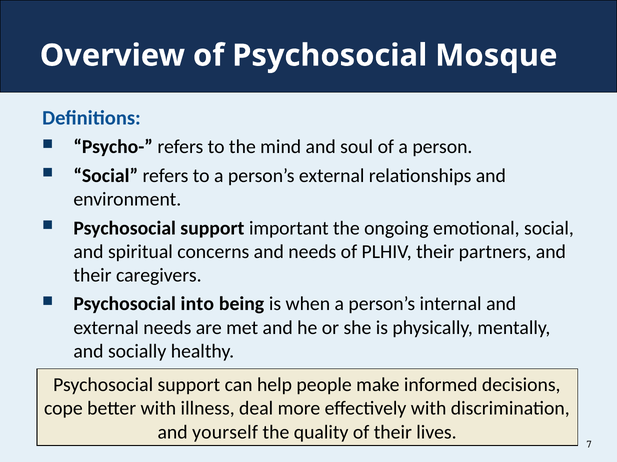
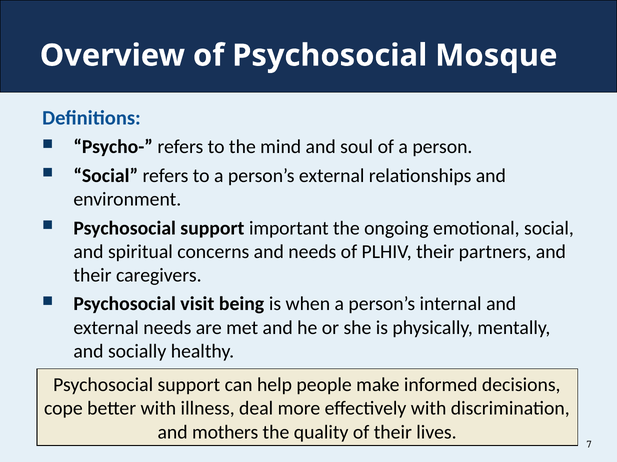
into: into -> visit
yourself: yourself -> mothers
